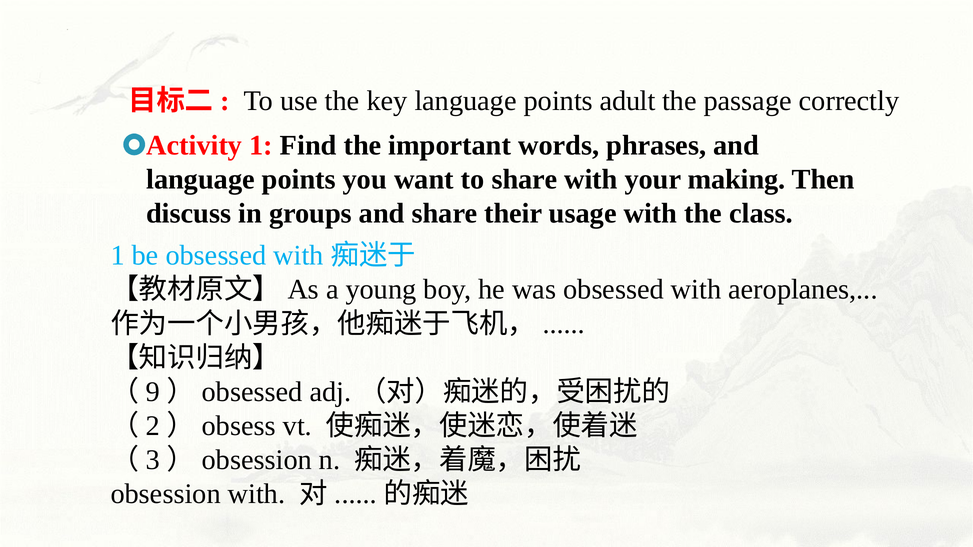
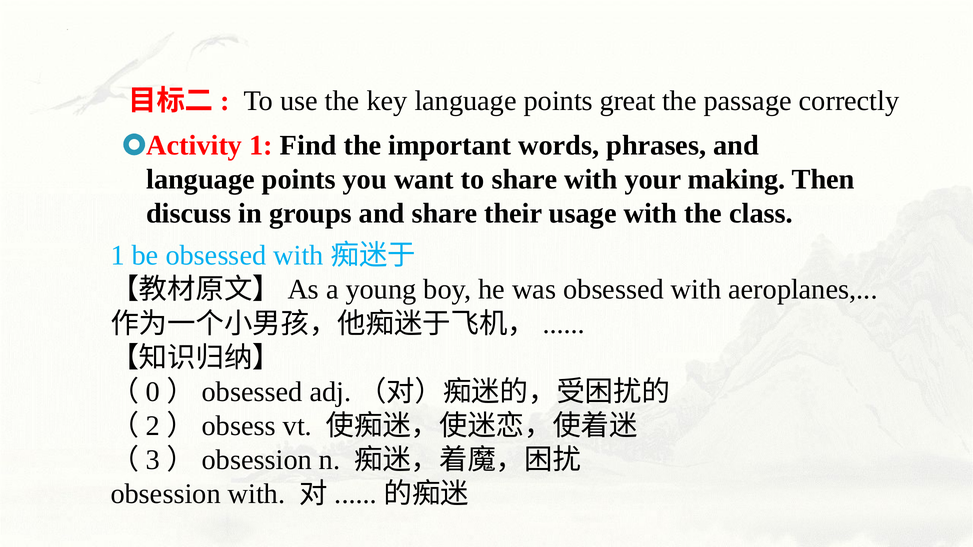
adult: adult -> great
9: 9 -> 0
